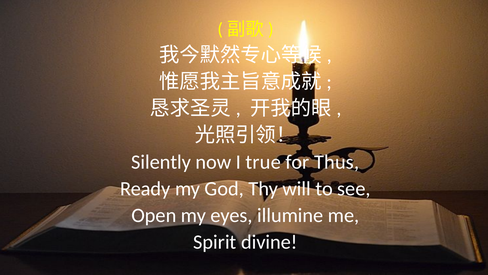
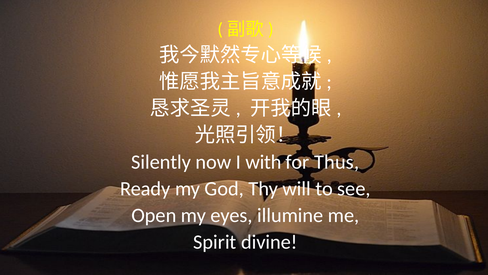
true: true -> with
